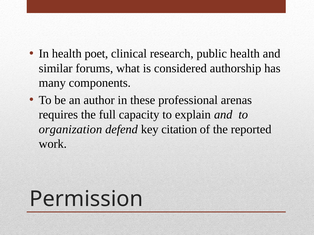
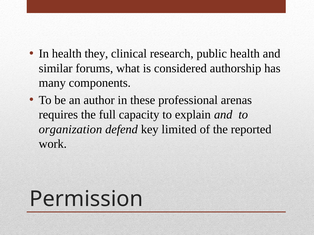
poet: poet -> they
citation: citation -> limited
